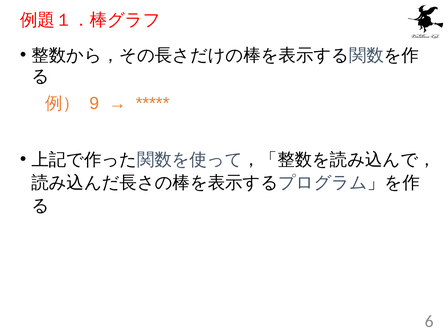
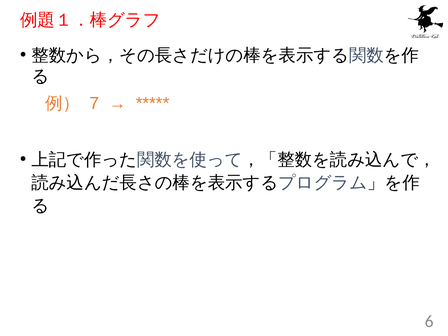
9: 9 -> 7
